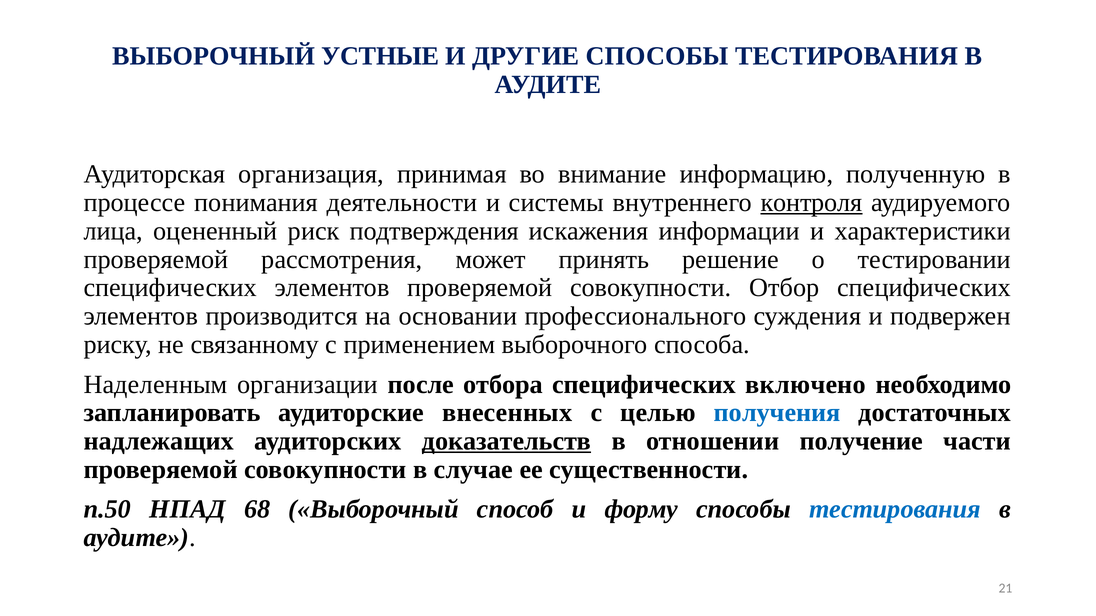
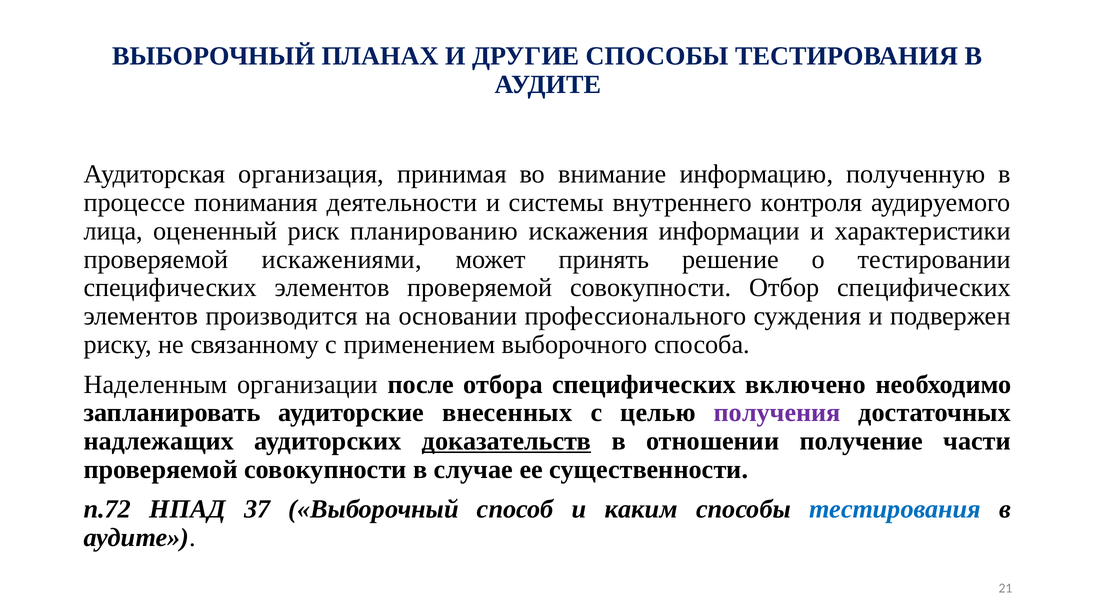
УСТНЫЕ: УСТНЫЕ -> ПЛАНАХ
контроля underline: present -> none
подтверждения: подтверждения -> планированию
рассмотрения: рассмотрения -> искажениями
получения colour: blue -> purple
п.50: п.50 -> п.72
68: 68 -> 37
форму: форму -> каким
